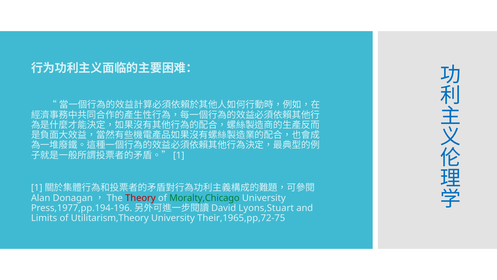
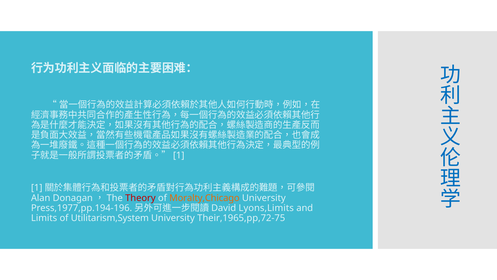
Moralty,Chicago colour: green -> orange
Lyons,Stuart: Lyons,Stuart -> Lyons,Limits
Utilitarism,Theory: Utilitarism,Theory -> Utilitarism,System
